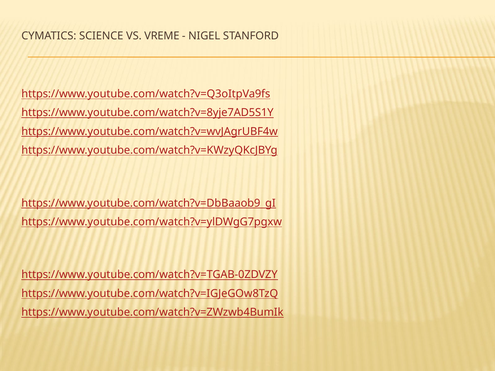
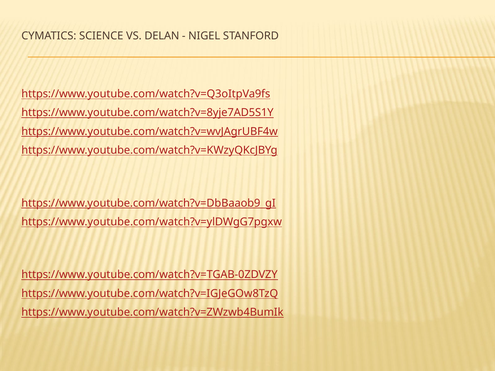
VREME: VREME -> DELAN
